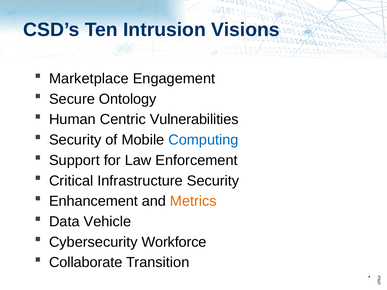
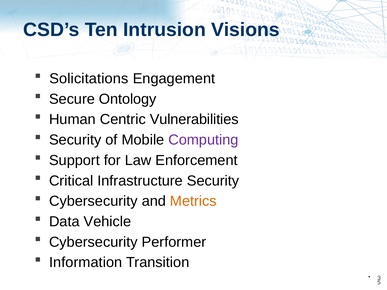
Marketplace: Marketplace -> Solicitations
Computing colour: blue -> purple
Enhancement at (93, 201): Enhancement -> Cybersecurity
Workforce: Workforce -> Performer
Collaborate: Collaborate -> Information
